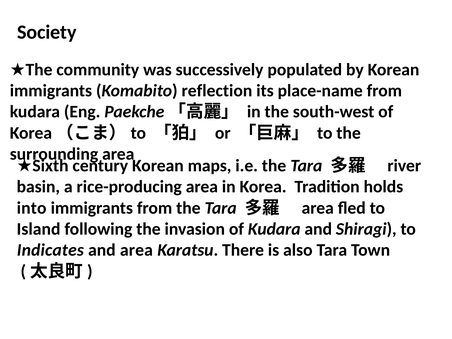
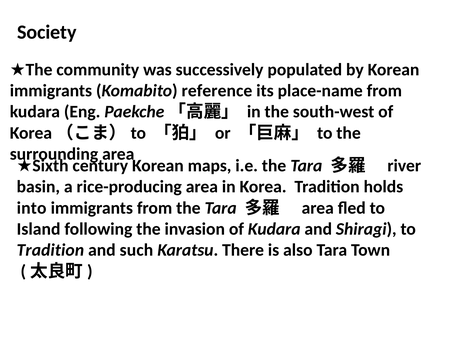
reflection: reflection -> reference
Indicates at (50, 250): Indicates -> Tradition
and area: area -> such
